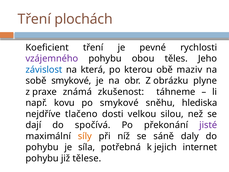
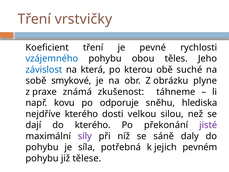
plochách: plochách -> vrstvičky
vzájemného colour: purple -> blue
maziv: maziv -> suché
po smykové: smykové -> odporuje
nejdříve tlačeno: tlačeno -> kterého
do spočívá: spočívá -> kterého
síly colour: orange -> purple
internet: internet -> pevném
